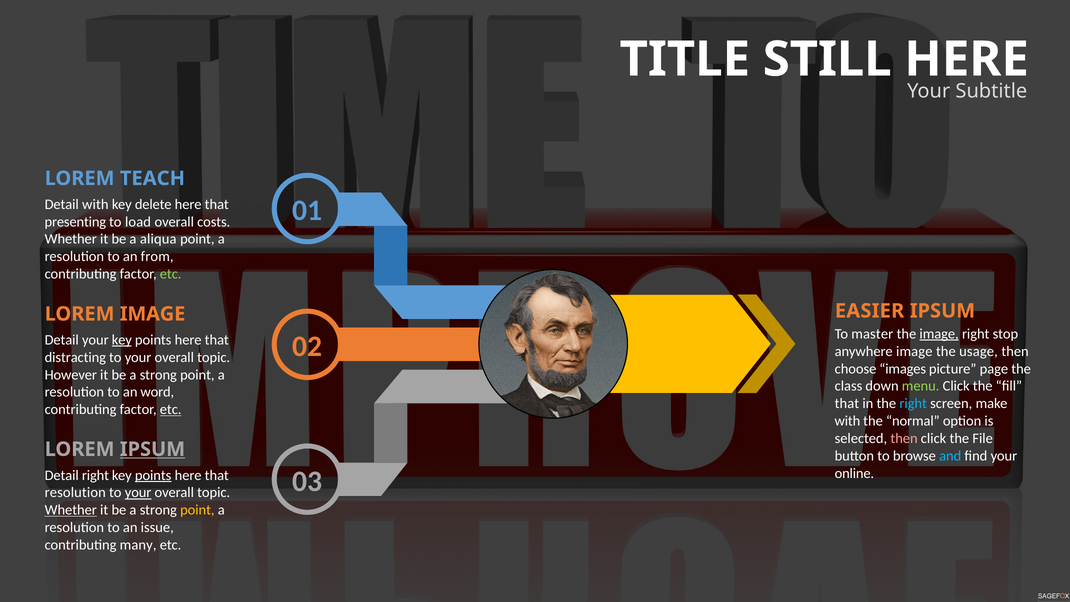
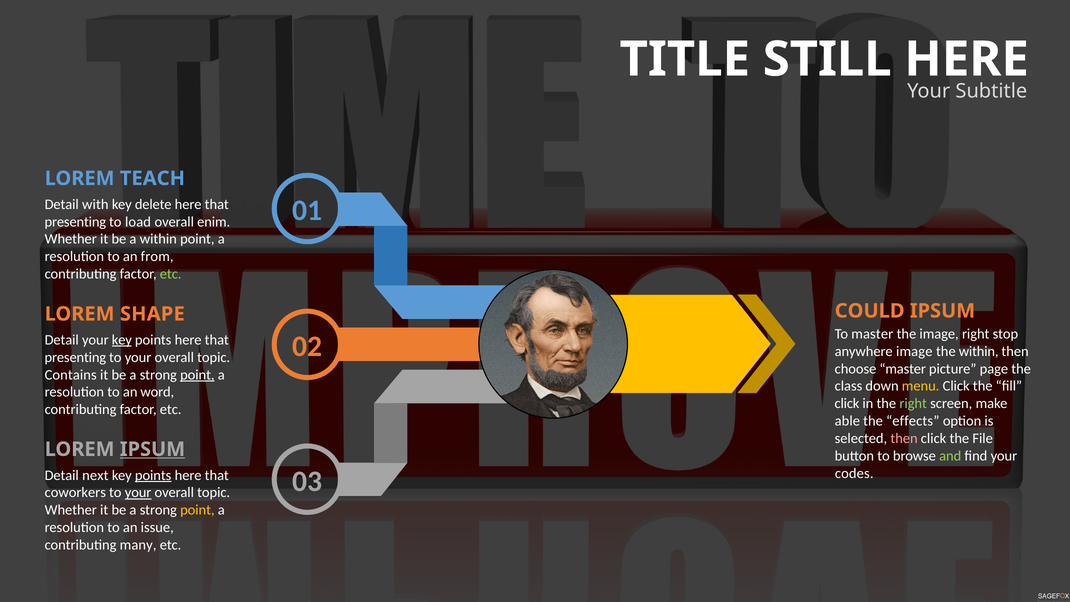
costs: costs -> enim
a aliqua: aliqua -> within
EASIER: EASIER -> COULD
LOREM IMAGE: IMAGE -> SHAPE
image at (939, 334) underline: present -> none
the usage: usage -> within
distracting at (75, 357): distracting -> presenting
choose images: images -> master
However: However -> Contains
point at (197, 375) underline: none -> present
menu colour: light green -> yellow
that at (847, 404): that -> click
right at (913, 404) colour: light blue -> light green
etc at (171, 409) underline: present -> none
with at (847, 421): with -> able
normal: normal -> effects
and colour: light blue -> light green
online: online -> codes
Detail right: right -> next
resolution at (75, 493): resolution -> coworkers
Whether at (71, 510) underline: present -> none
